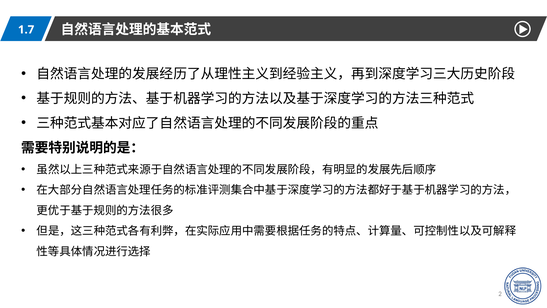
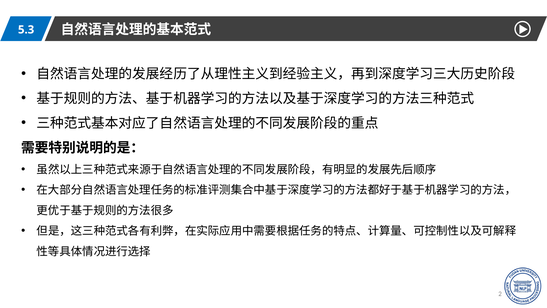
1.7: 1.7 -> 5.3
